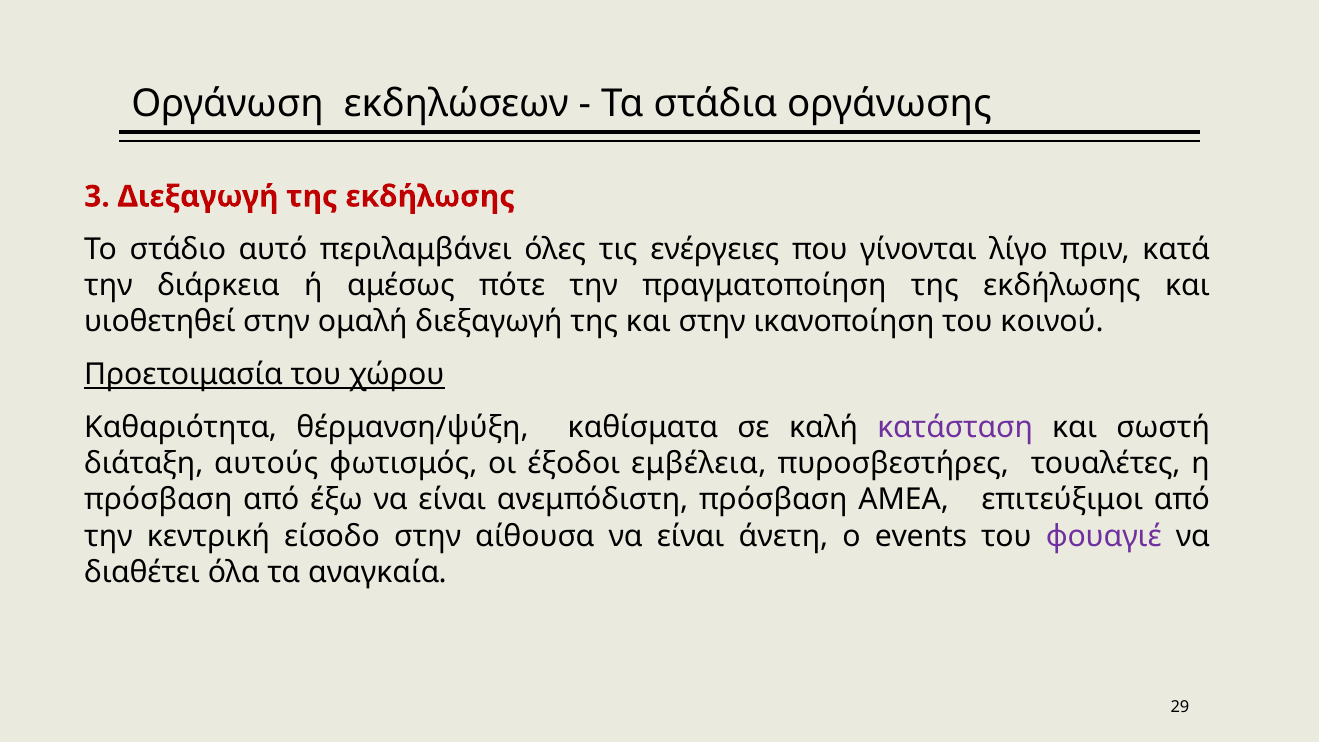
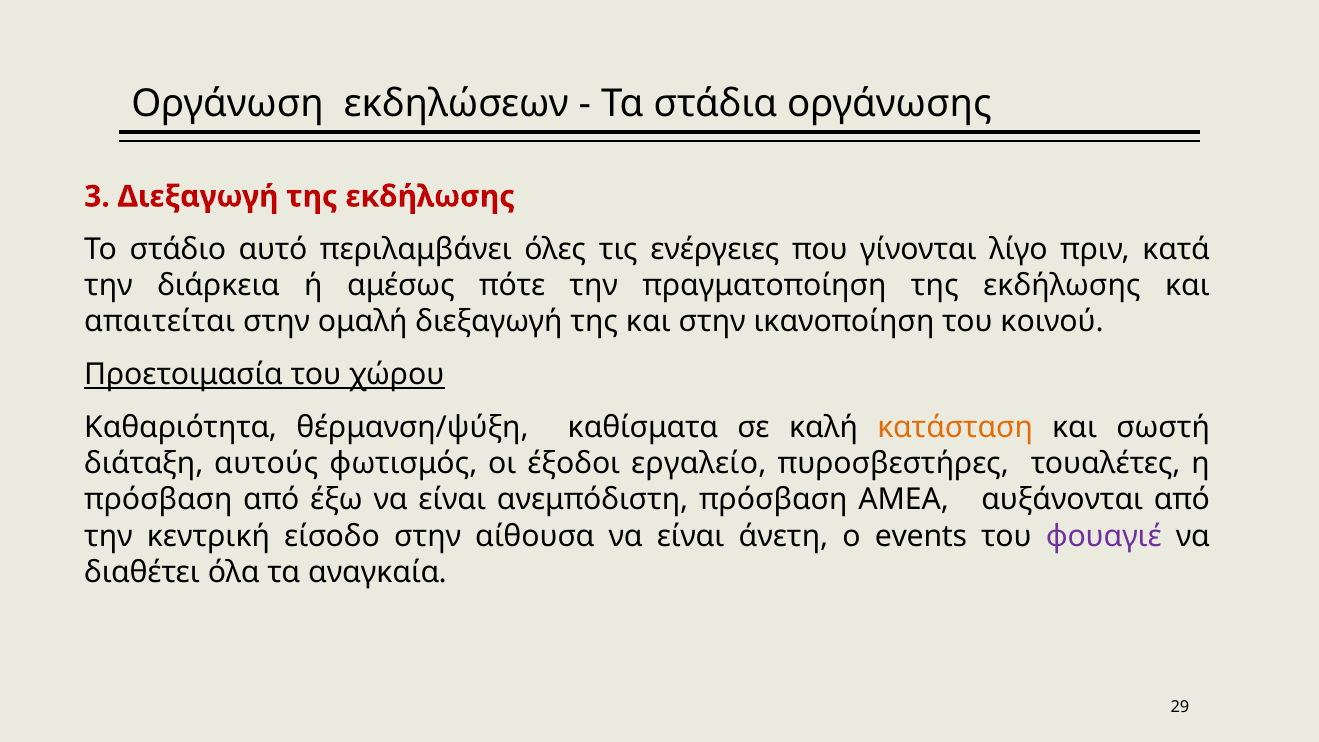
υιοθετηθεί: υιοθετηθεί -> απαιτείται
κατάσταση colour: purple -> orange
εμβέλεια: εμβέλεια -> εργαλείο
επιτεύξιμοι: επιτεύξιμοι -> αυξάνονται
